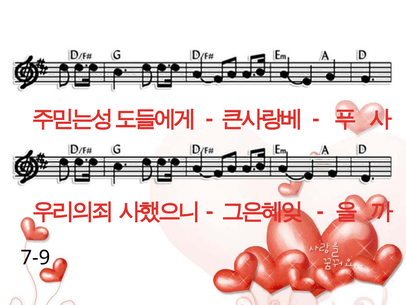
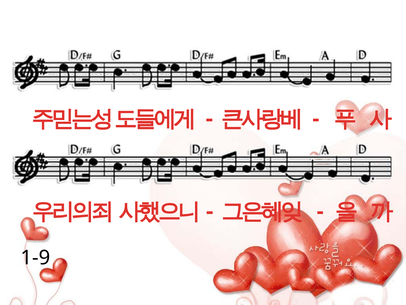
7-9: 7-9 -> 1-9
